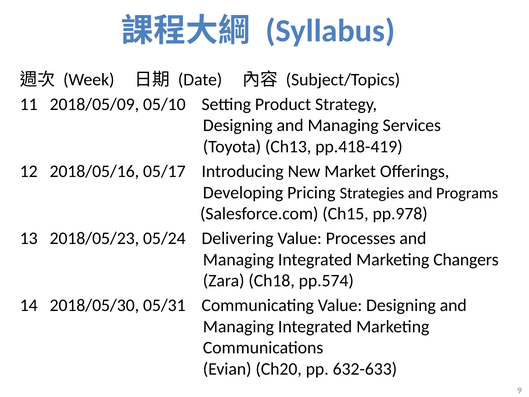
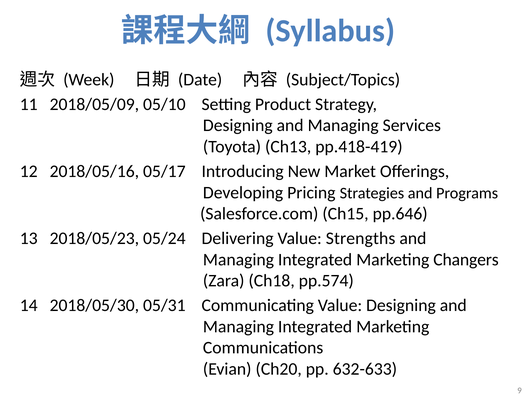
pp.978: pp.978 -> pp.646
Processes: Processes -> Strengths
